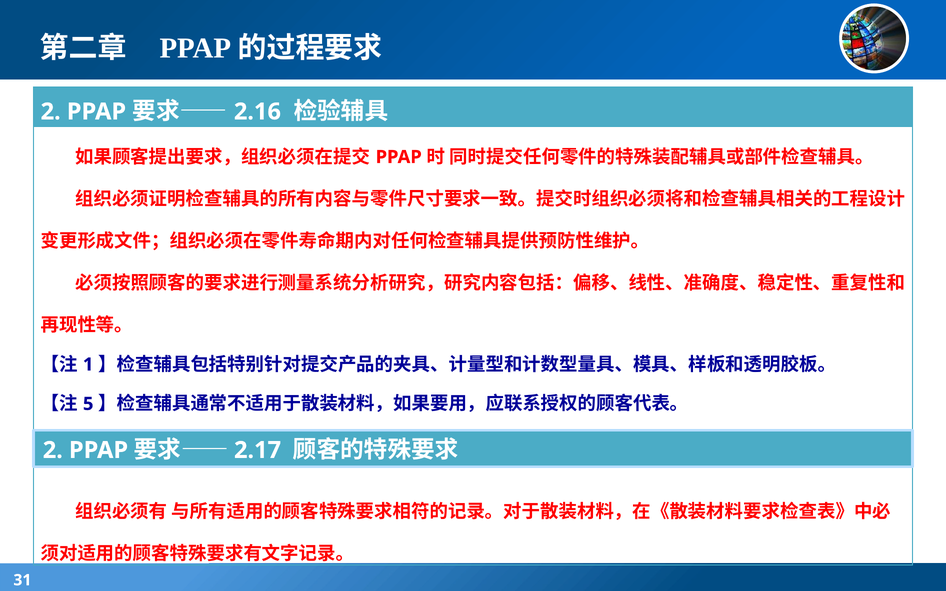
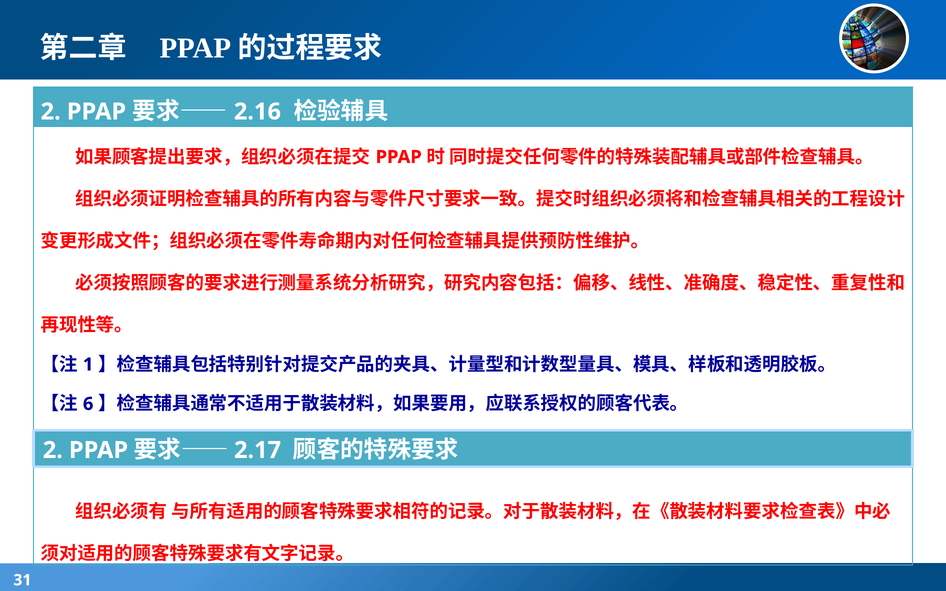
5: 5 -> 6
